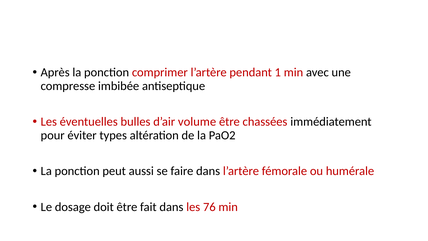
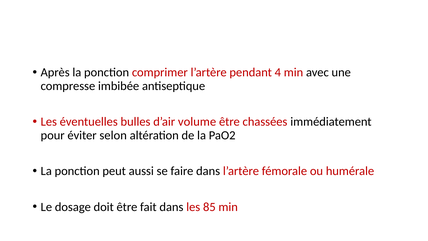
1: 1 -> 4
types: types -> selon
76: 76 -> 85
